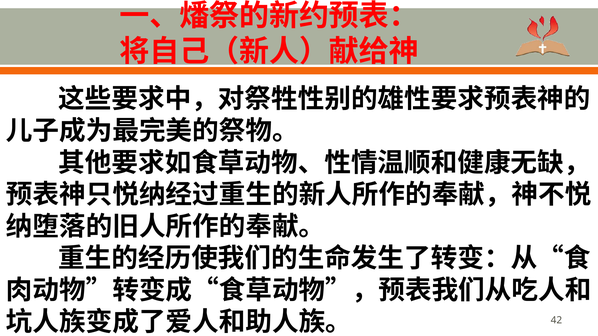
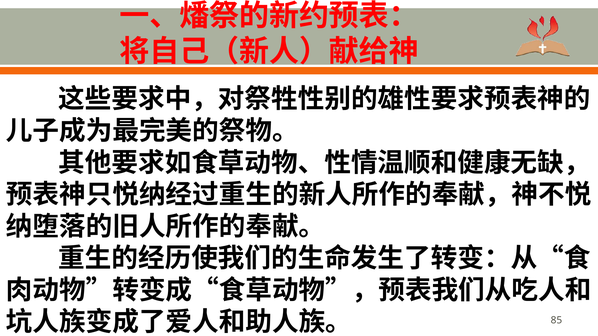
42: 42 -> 85
